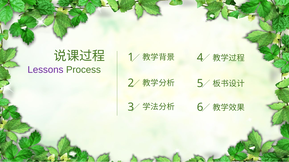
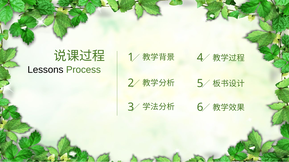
Lessons colour: purple -> black
